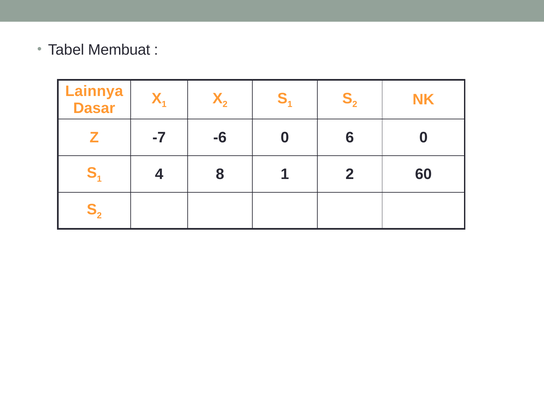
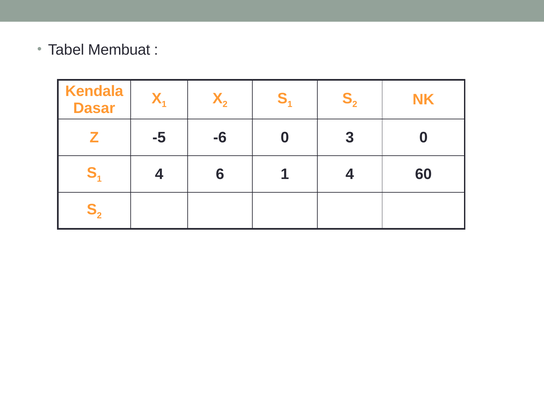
Lainnya: Lainnya -> Kendala
-7: -7 -> -5
6: 6 -> 3
8: 8 -> 6
2 at (350, 174): 2 -> 4
